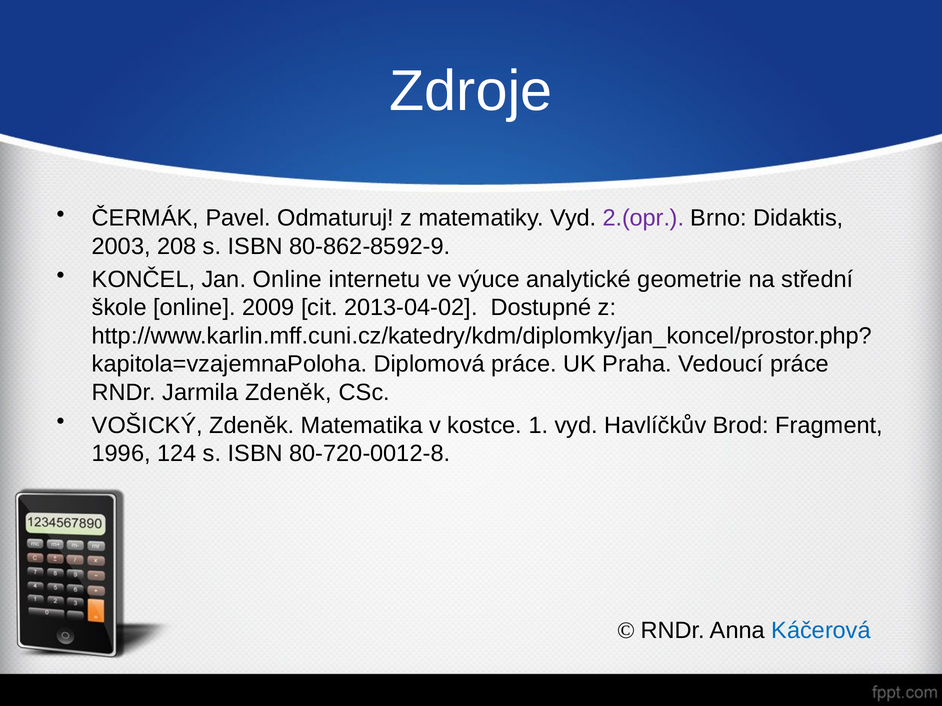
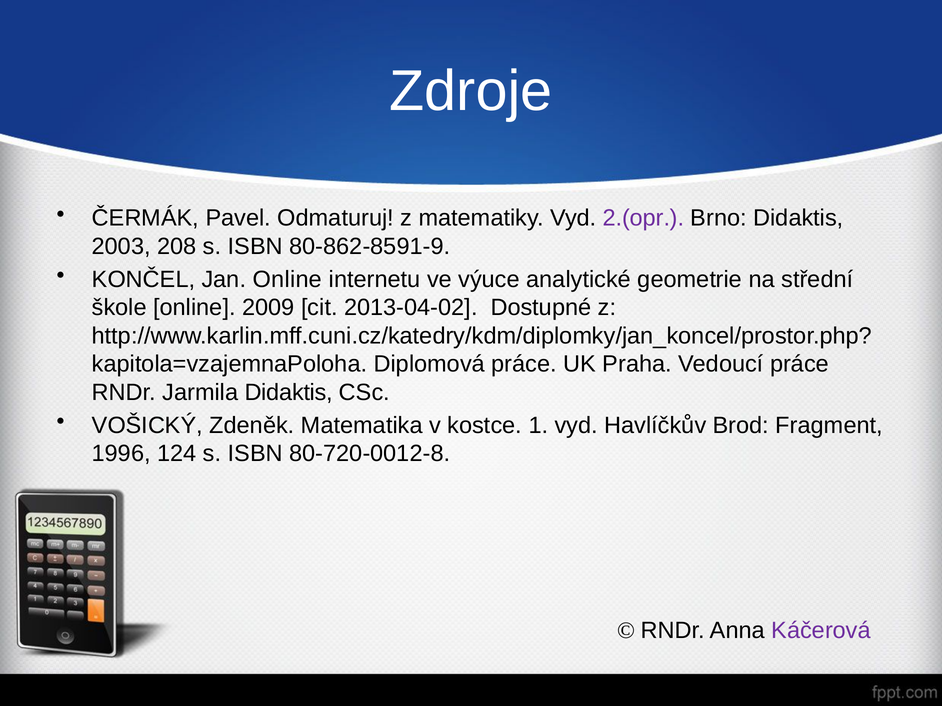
80-862-8592-9: 80-862-8592-9 -> 80-862-8591-9
Jarmila Zdeněk: Zdeněk -> Didaktis
Káčerová colour: blue -> purple
